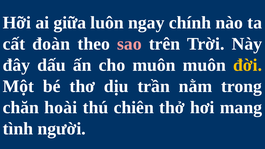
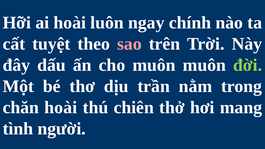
ai giữa: giữa -> hoài
đoàn: đoàn -> tuyệt
đời colour: yellow -> light green
